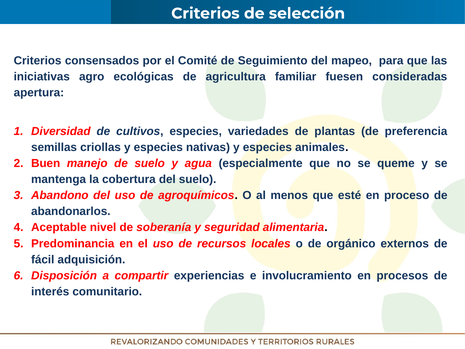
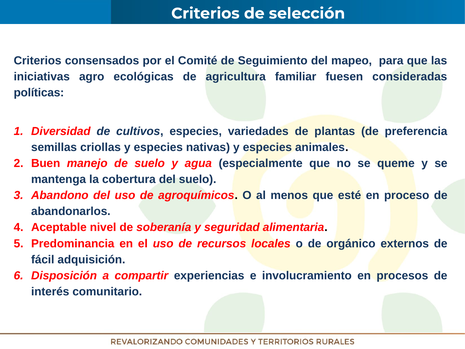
apertura: apertura -> políticas
